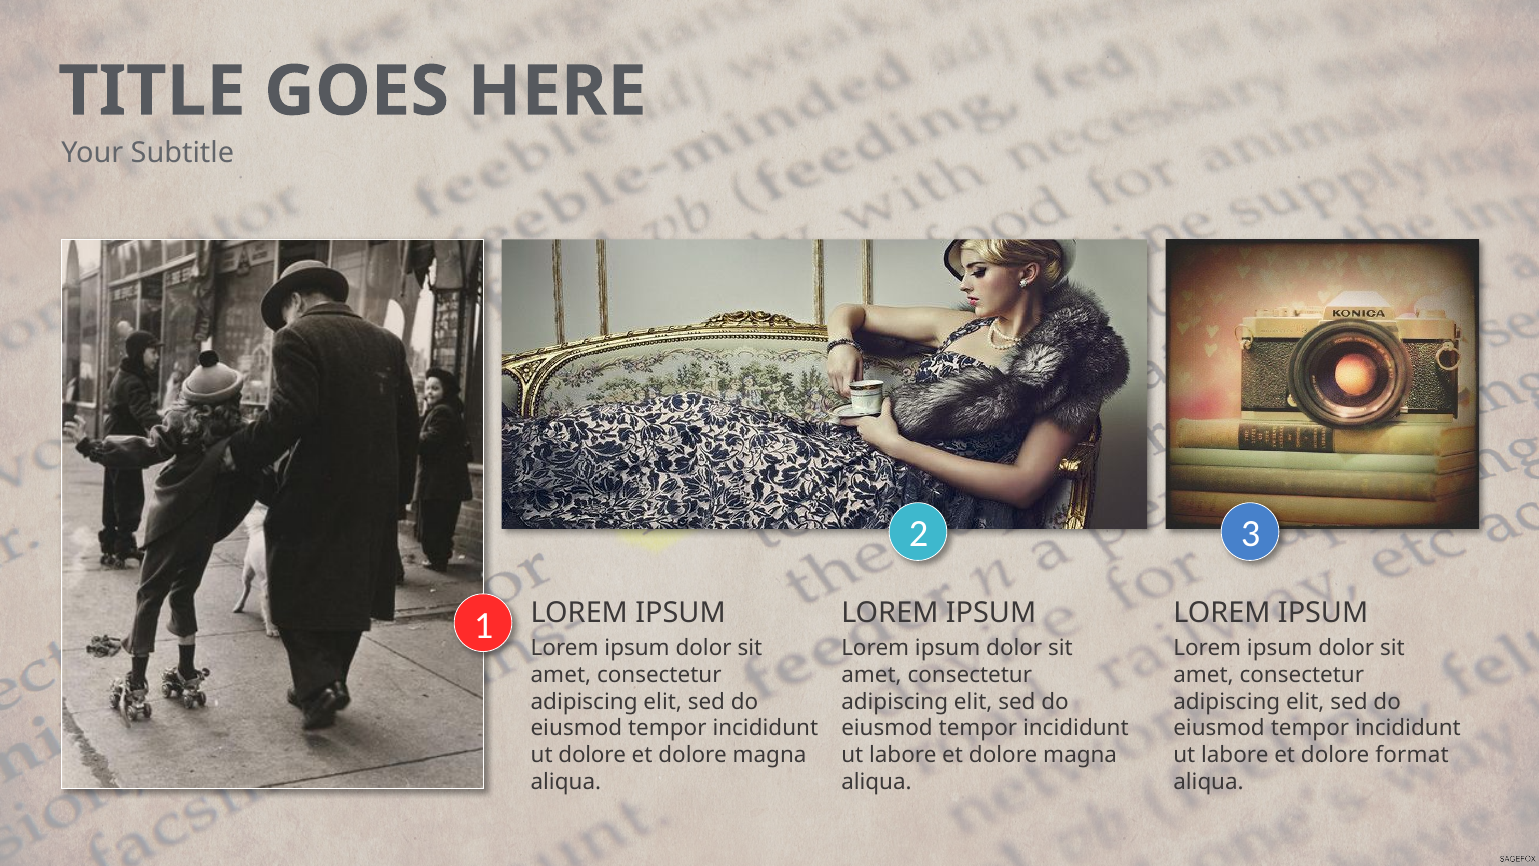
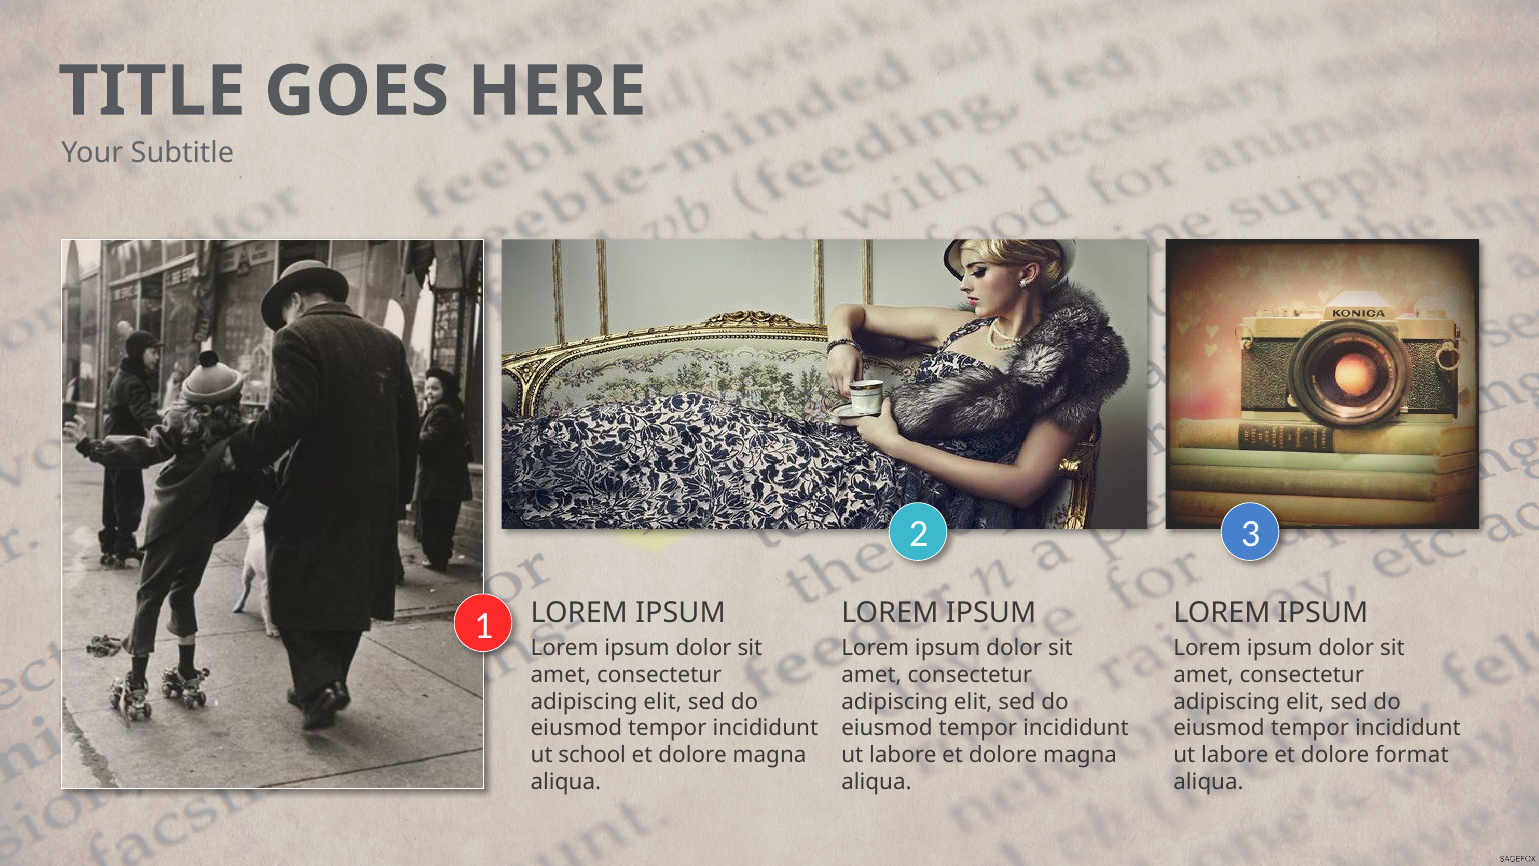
ut dolore: dolore -> school
